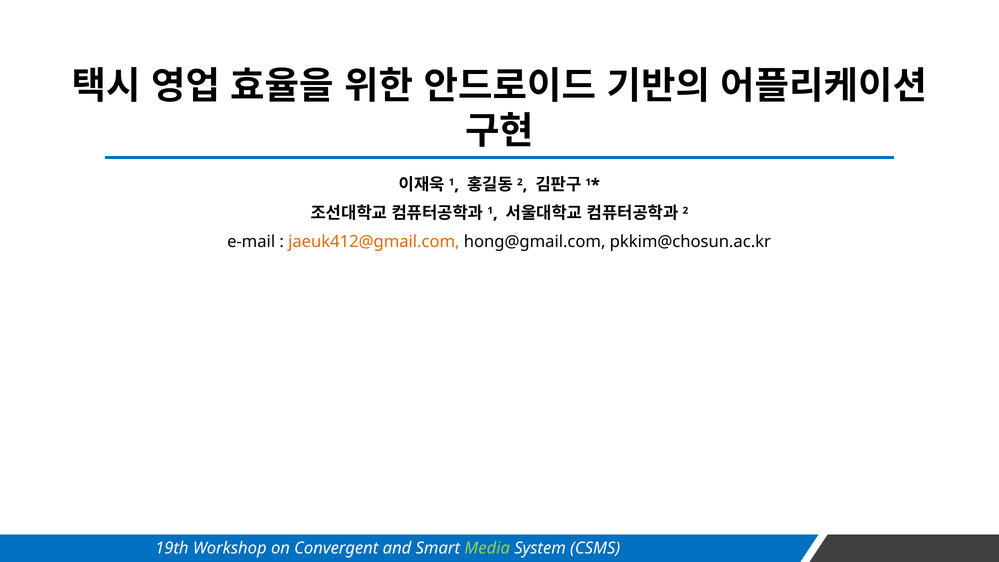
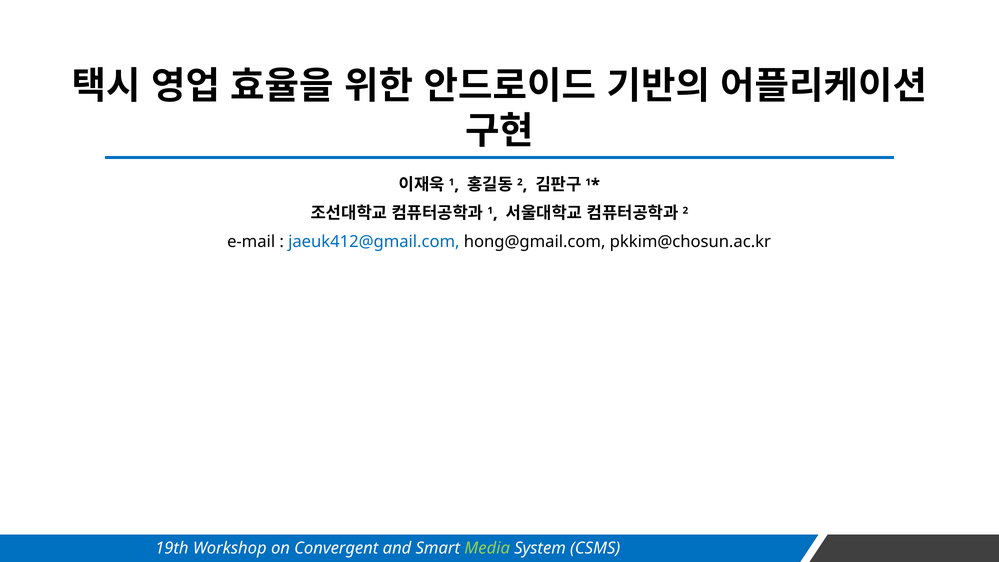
jaeuk412@gmail.com colour: orange -> blue
